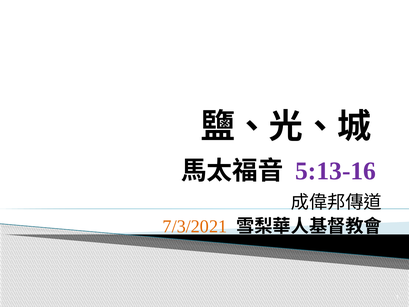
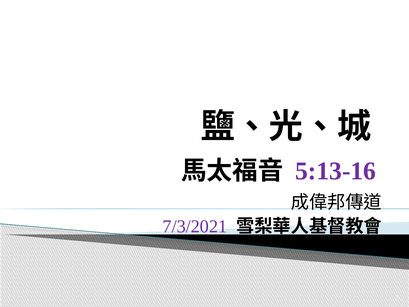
7/3/2021 colour: orange -> purple
